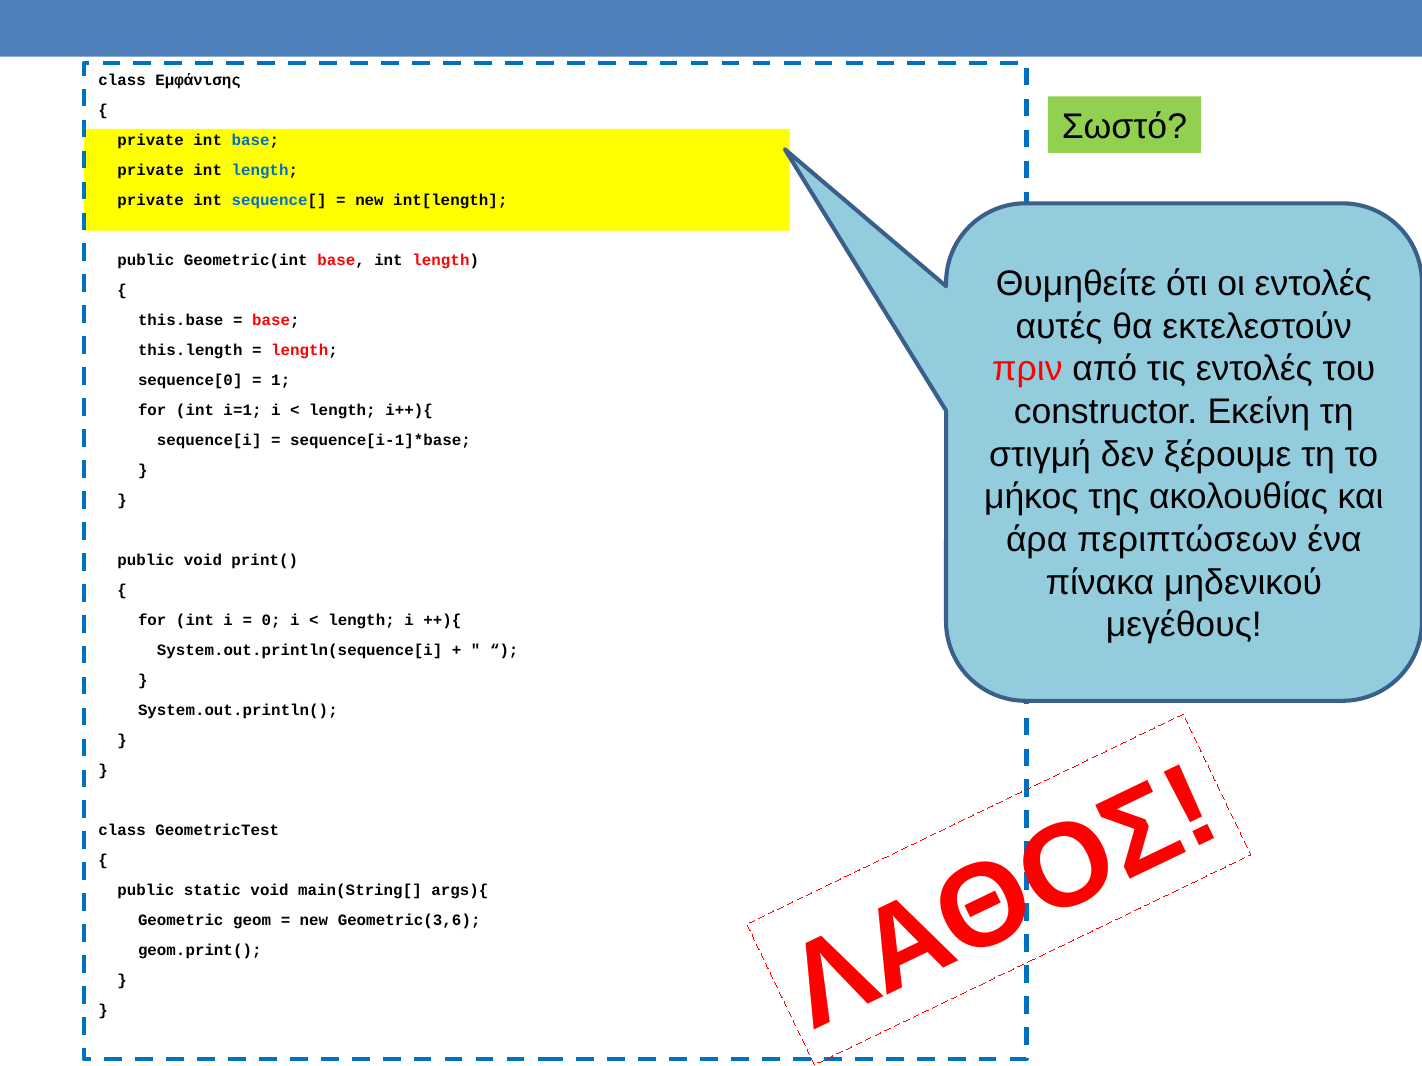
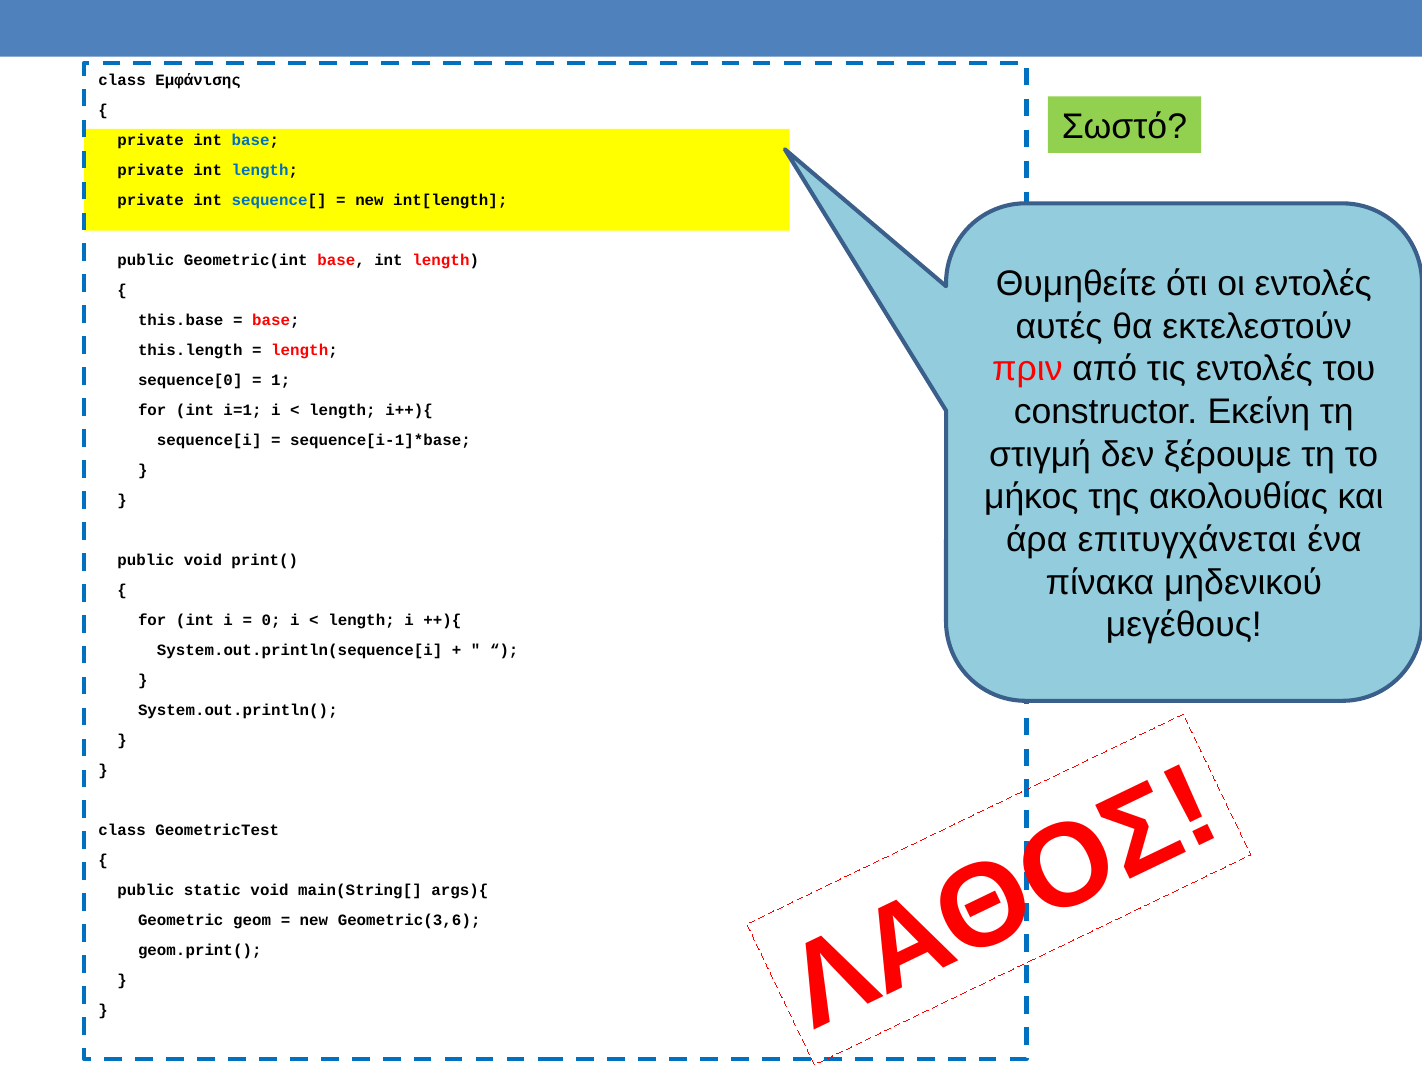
περιπτώσεων: περιπτώσεων -> επιτυγχάνεται
